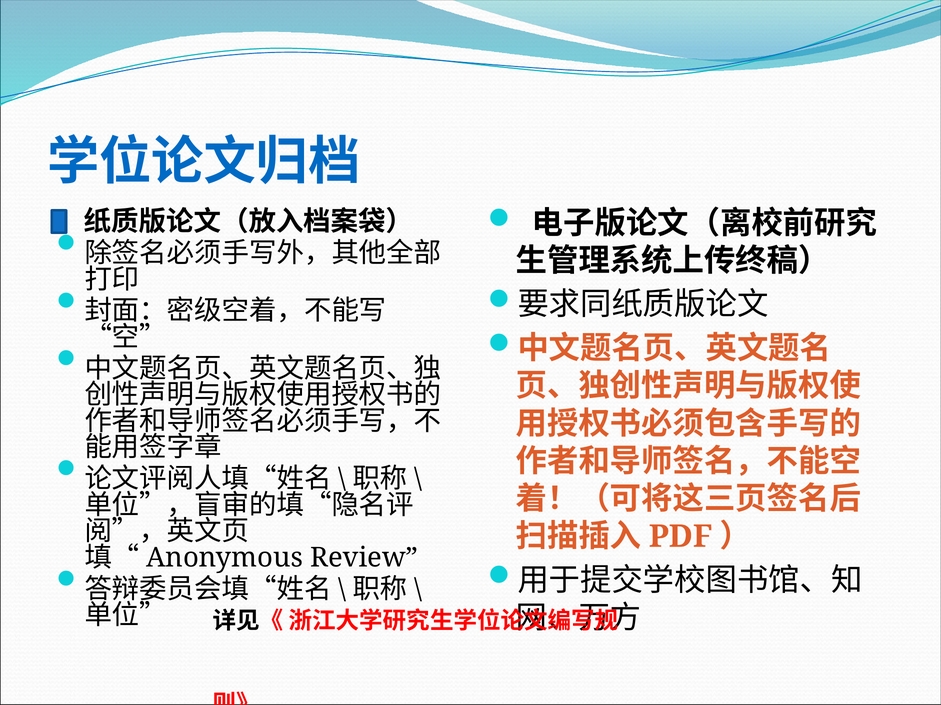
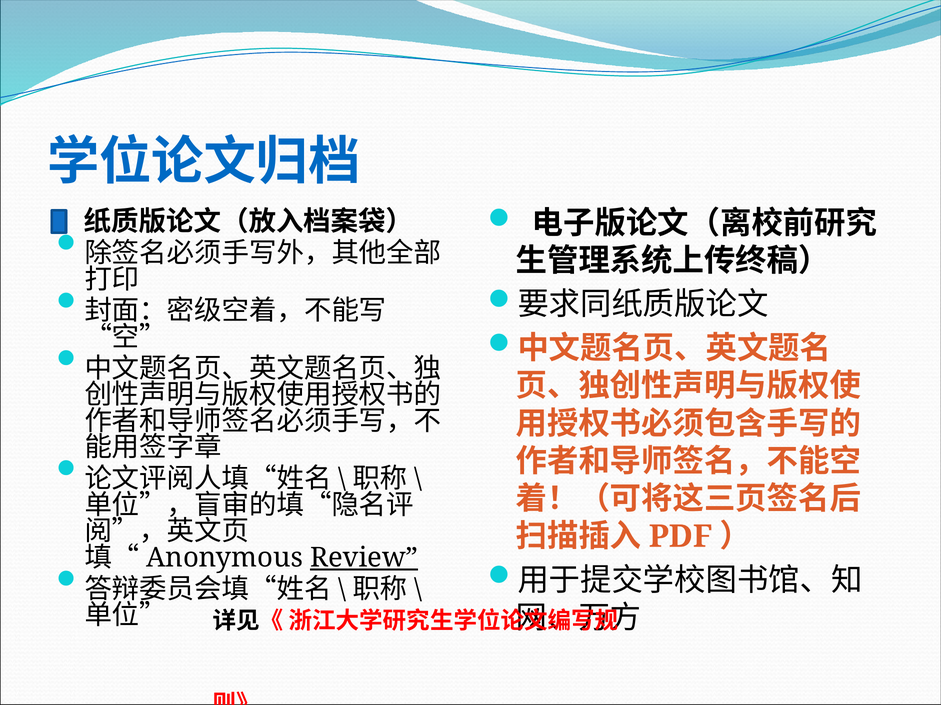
Review underline: none -> present
